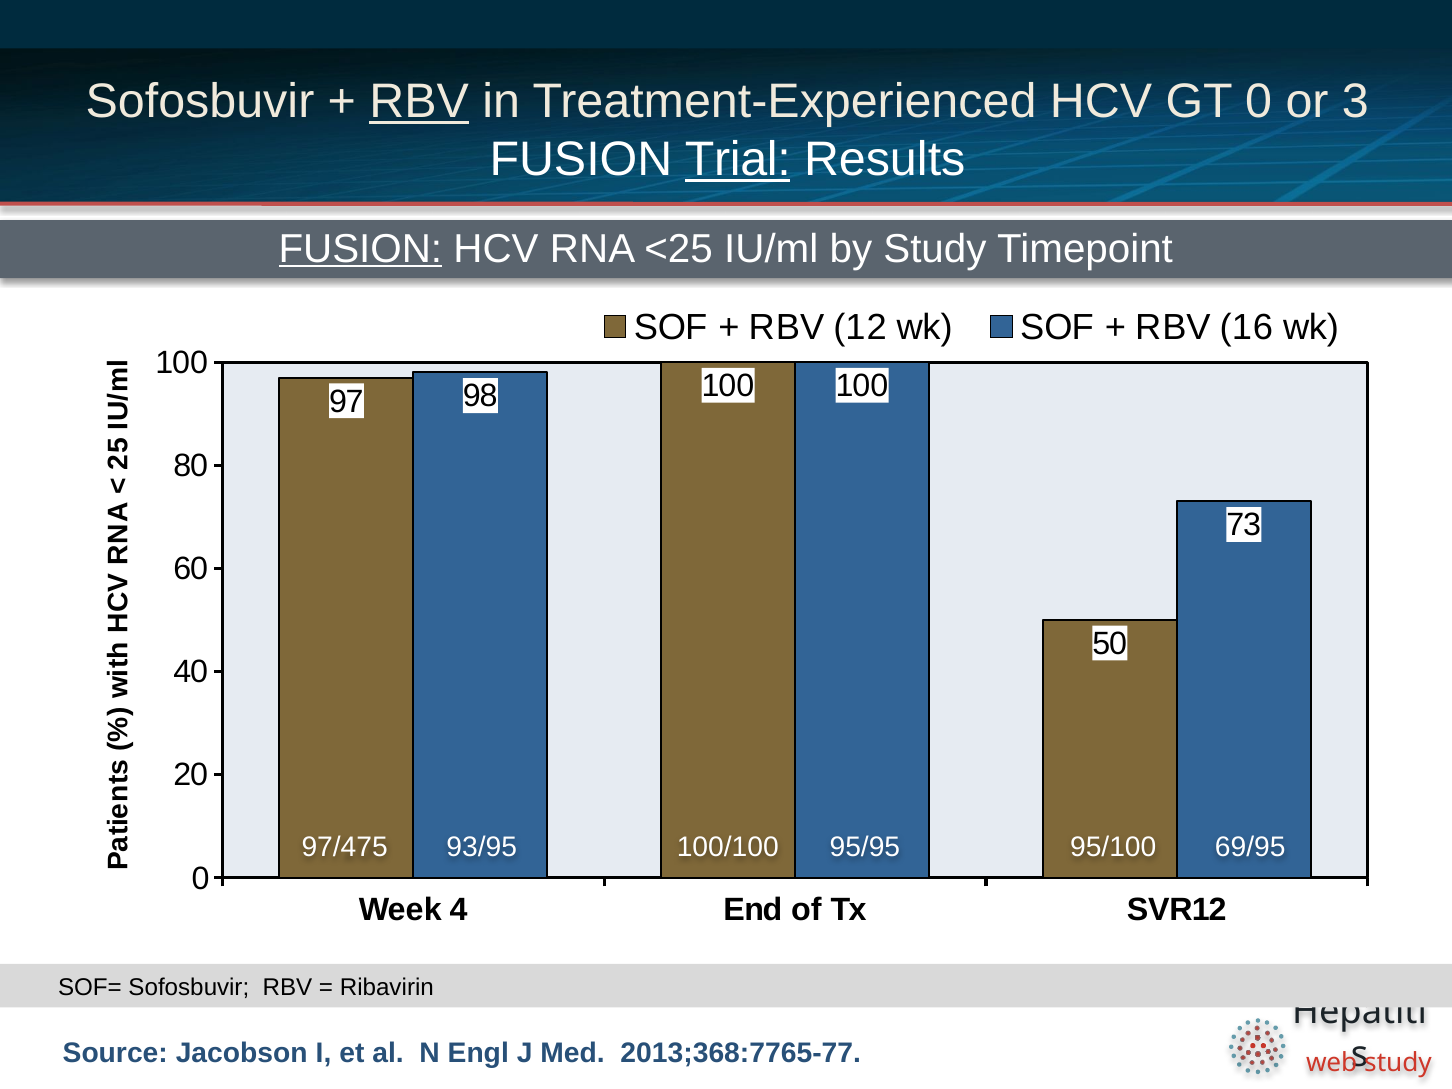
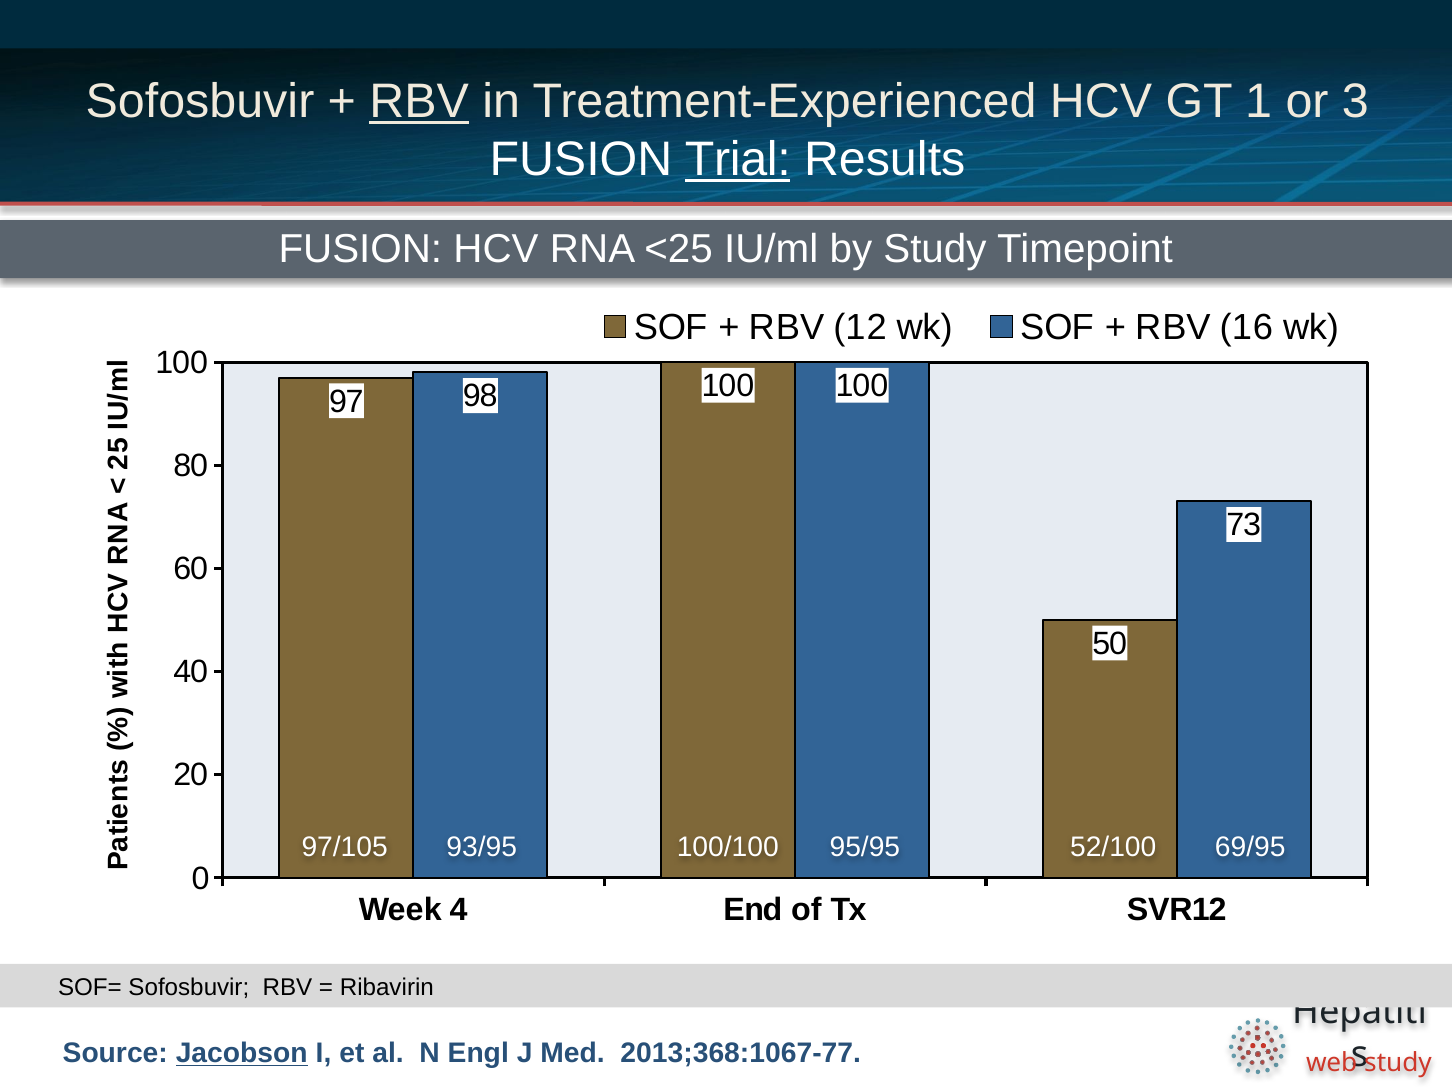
GT 0: 0 -> 1
FUSION at (360, 249) underline: present -> none
97/475: 97/475 -> 97/105
95/100: 95/100 -> 52/100
Jacobson underline: none -> present
2013;368:7765-77: 2013;368:7765-77 -> 2013;368:1067-77
